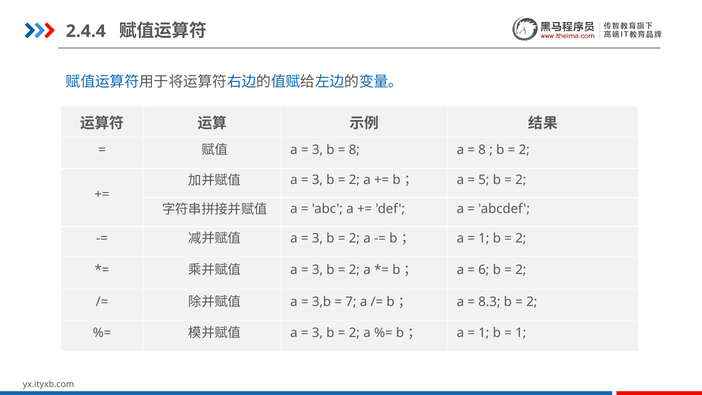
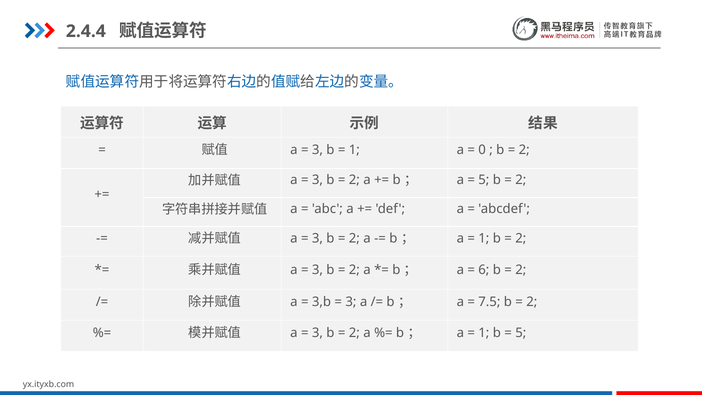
8 at (354, 150): 8 -> 1
8 at (482, 150): 8 -> 0
7 at (351, 302): 7 -> 3
8.3: 8.3 -> 7.5
1 at (521, 333): 1 -> 5
